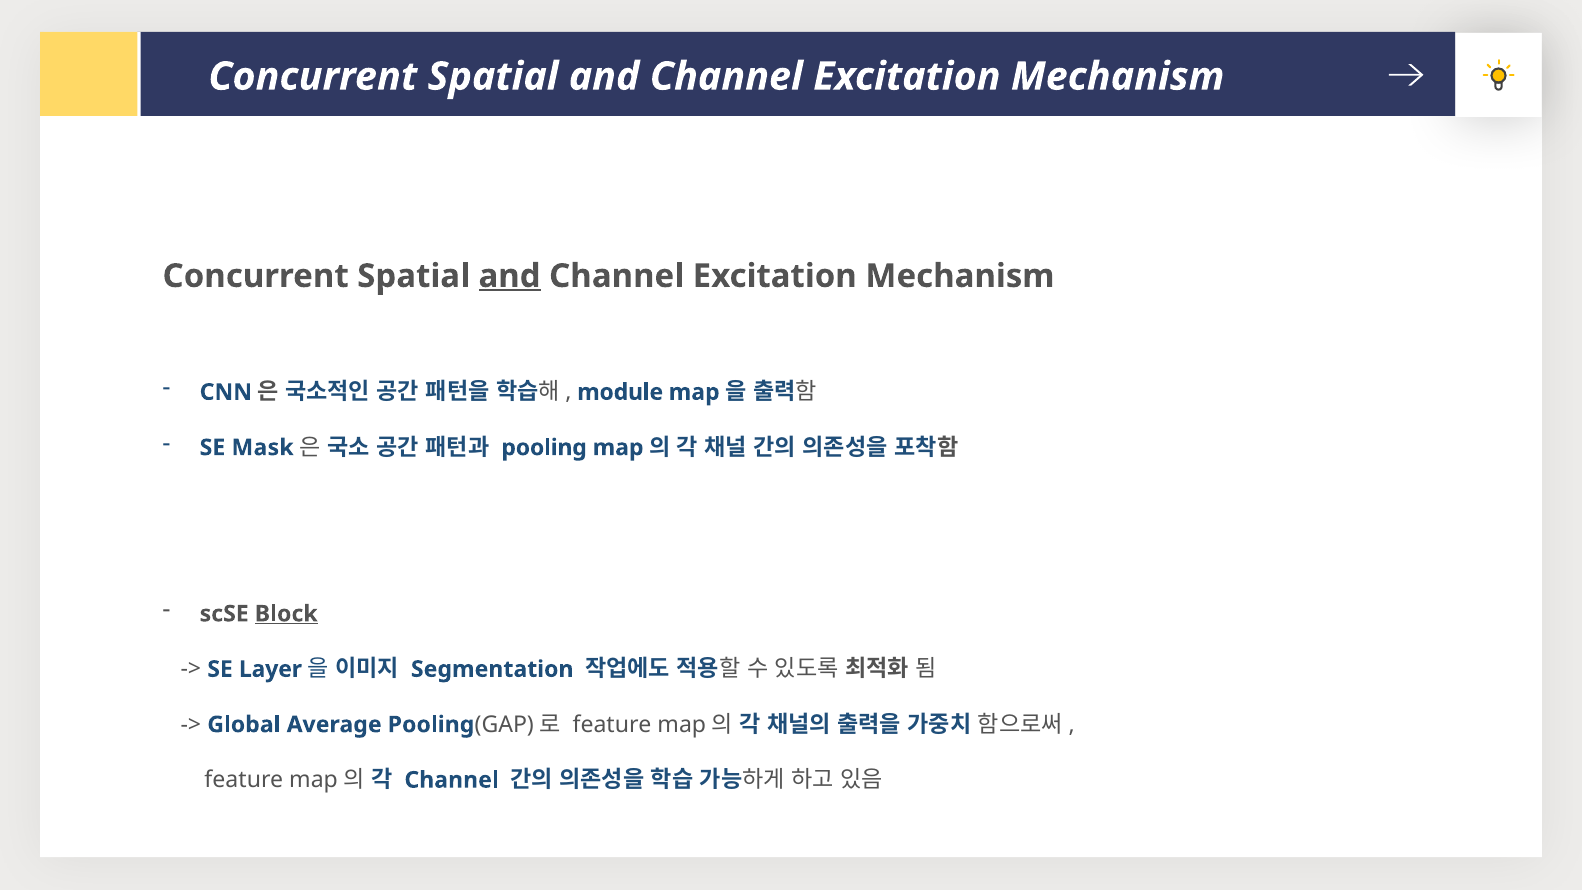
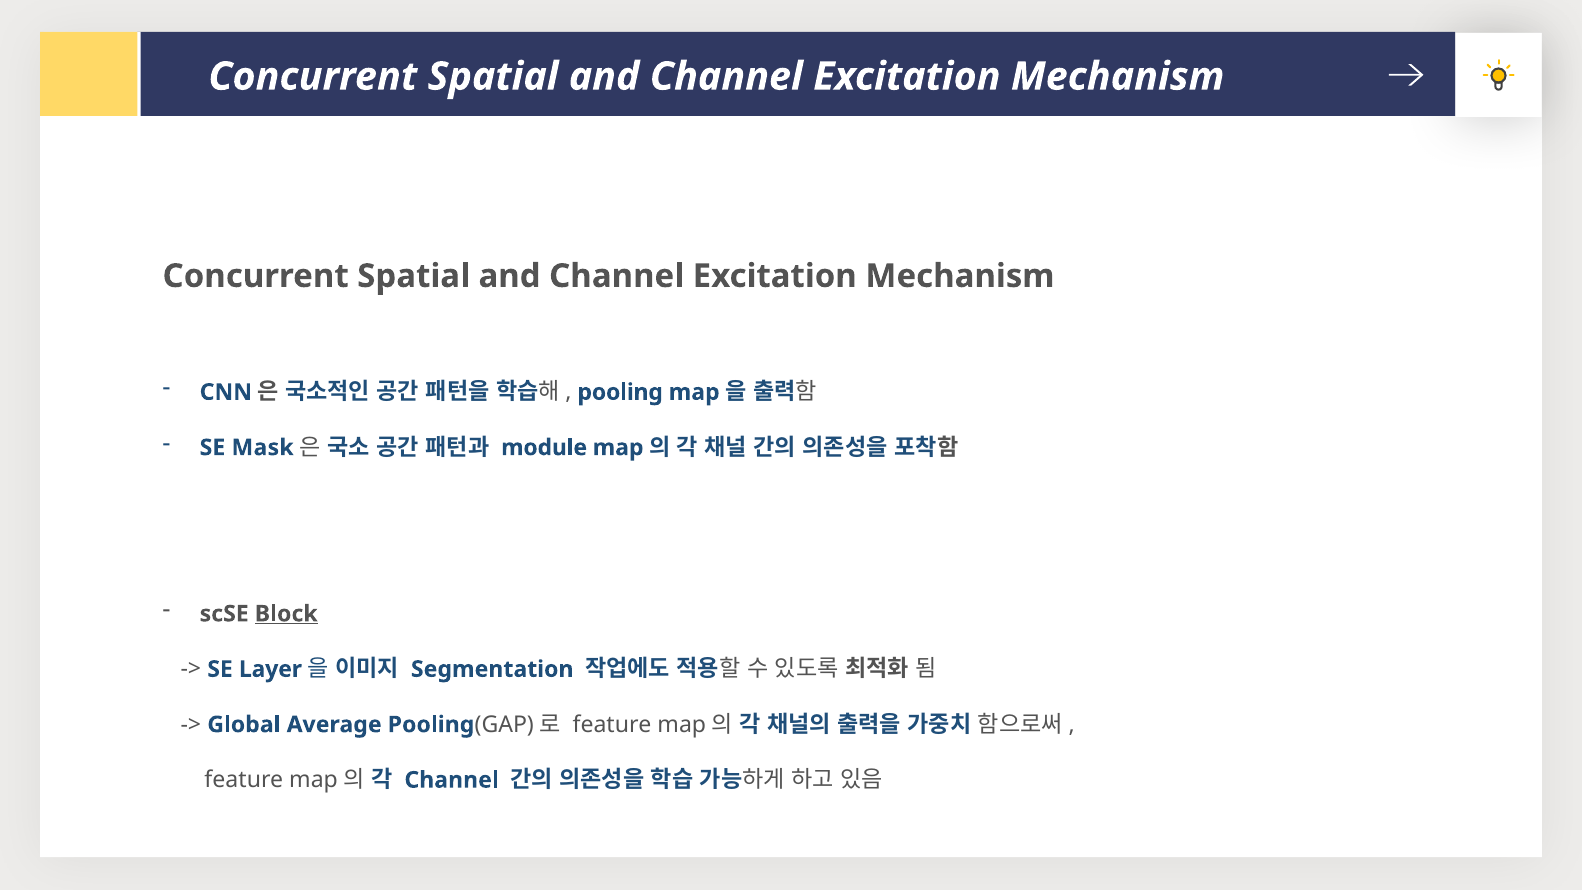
and at (510, 276) underline: present -> none
module: module -> pooling
pooling: pooling -> module
